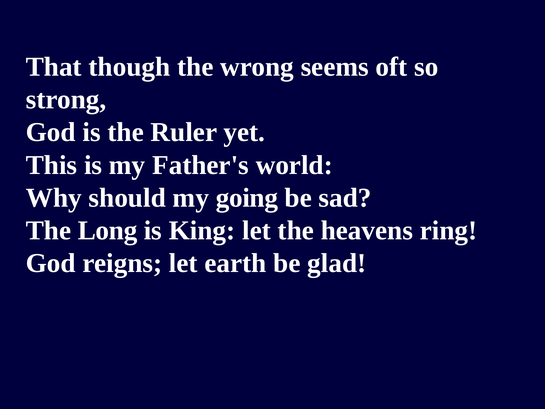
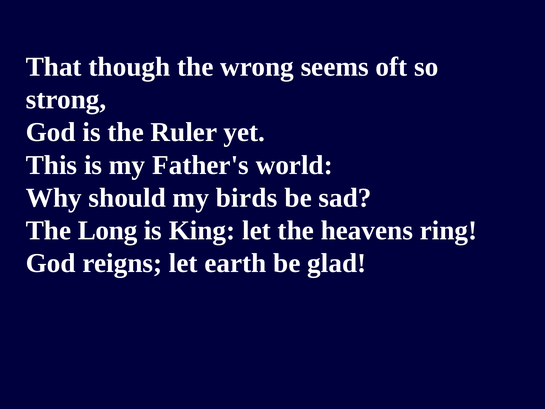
going: going -> birds
